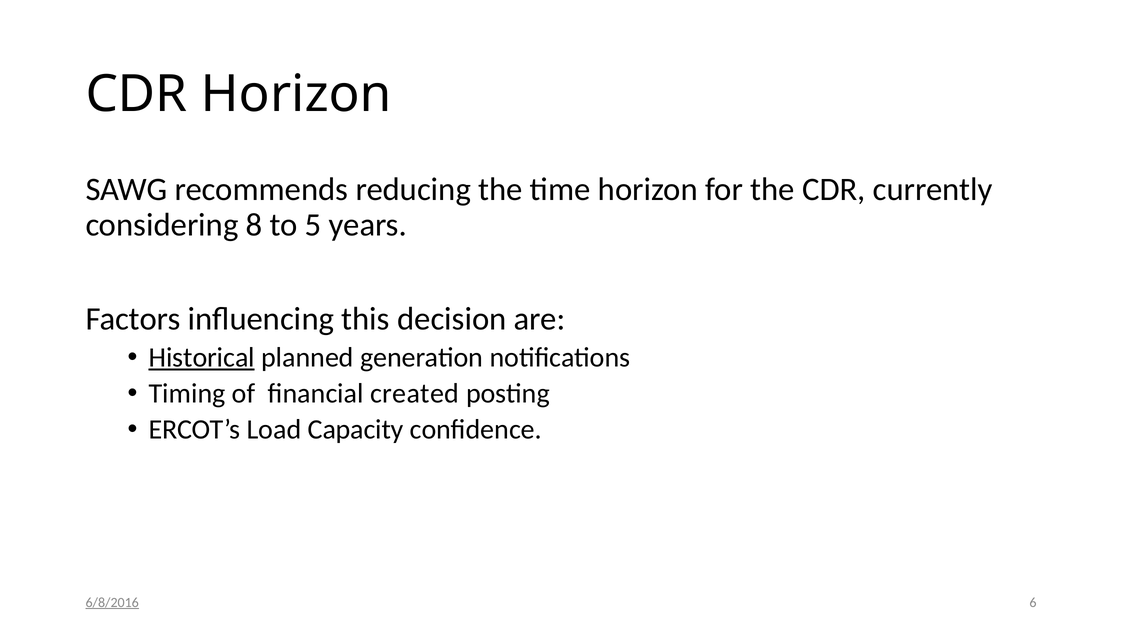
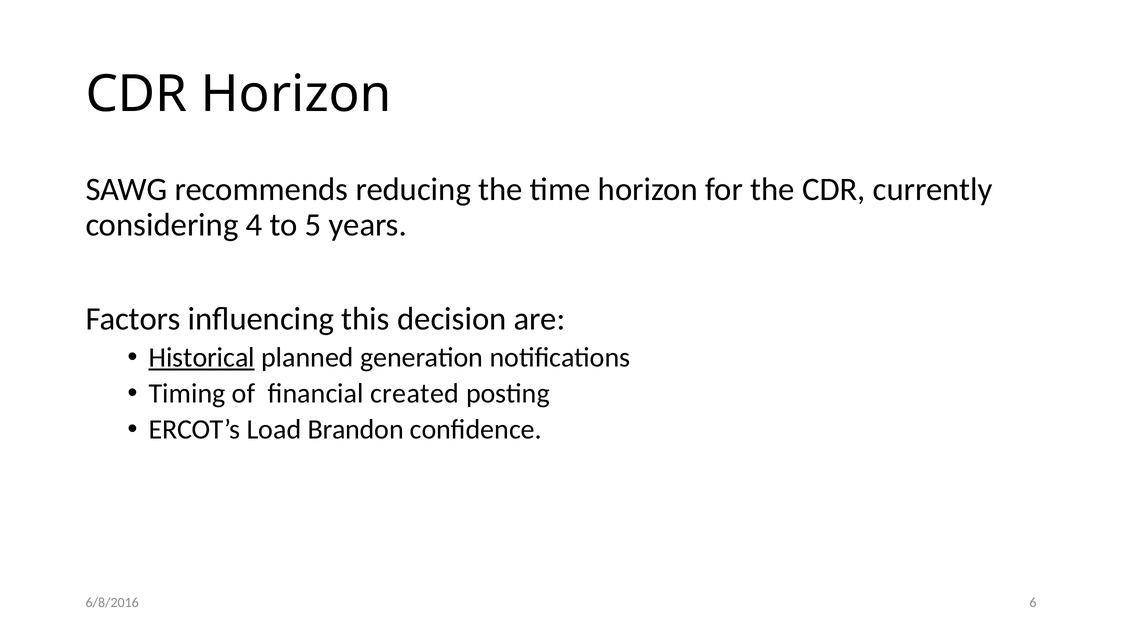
8: 8 -> 4
Capacity: Capacity -> Brandon
6/8/2016 underline: present -> none
